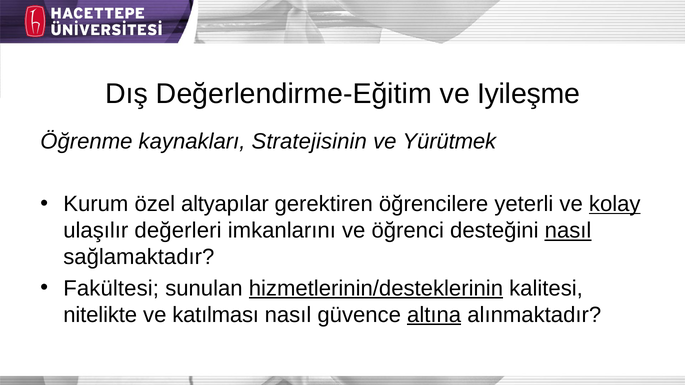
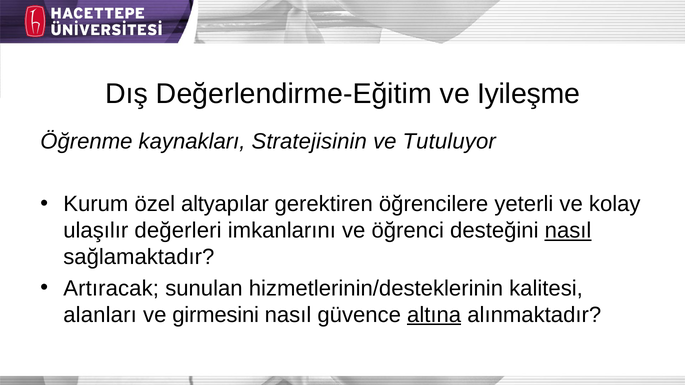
Yürütmek: Yürütmek -> Tutuluyor
kolay underline: present -> none
Fakültesi: Fakültesi -> Artıracak
hizmetlerinin/desteklerinin underline: present -> none
nitelikte: nitelikte -> alanları
katılması: katılması -> girmesini
